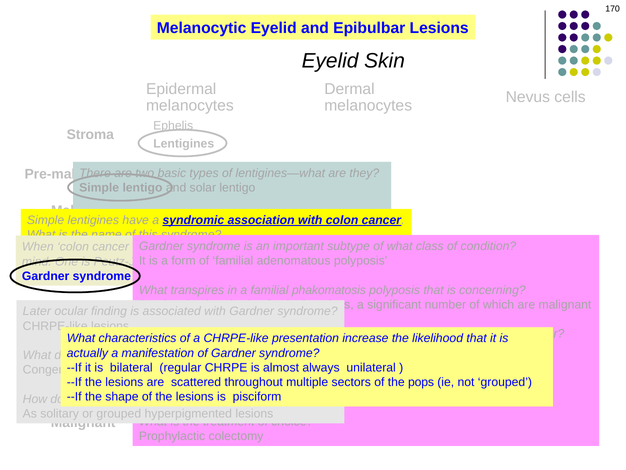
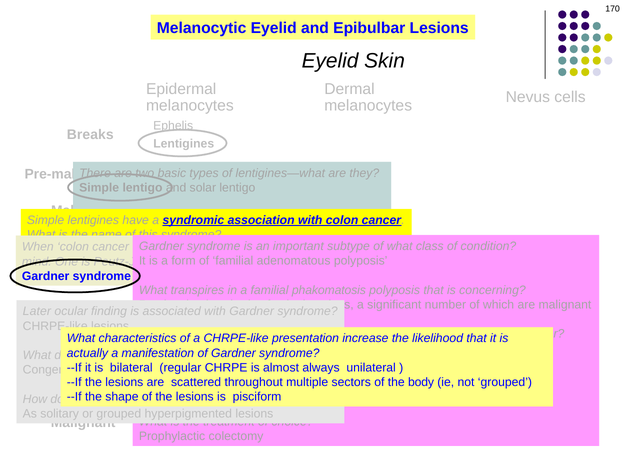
Stroma: Stroma -> Breaks
pops: pops -> body
